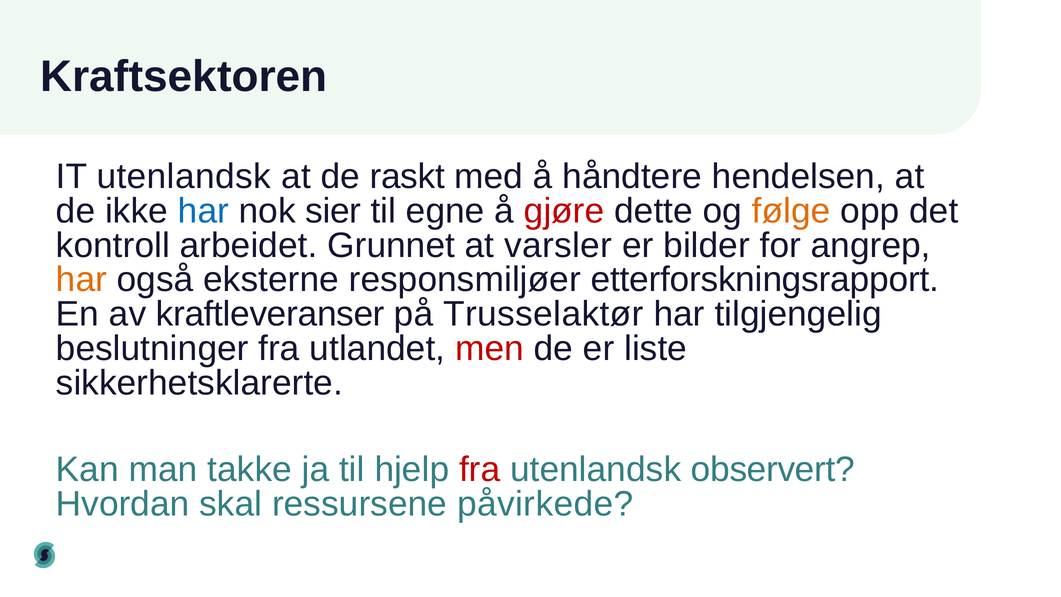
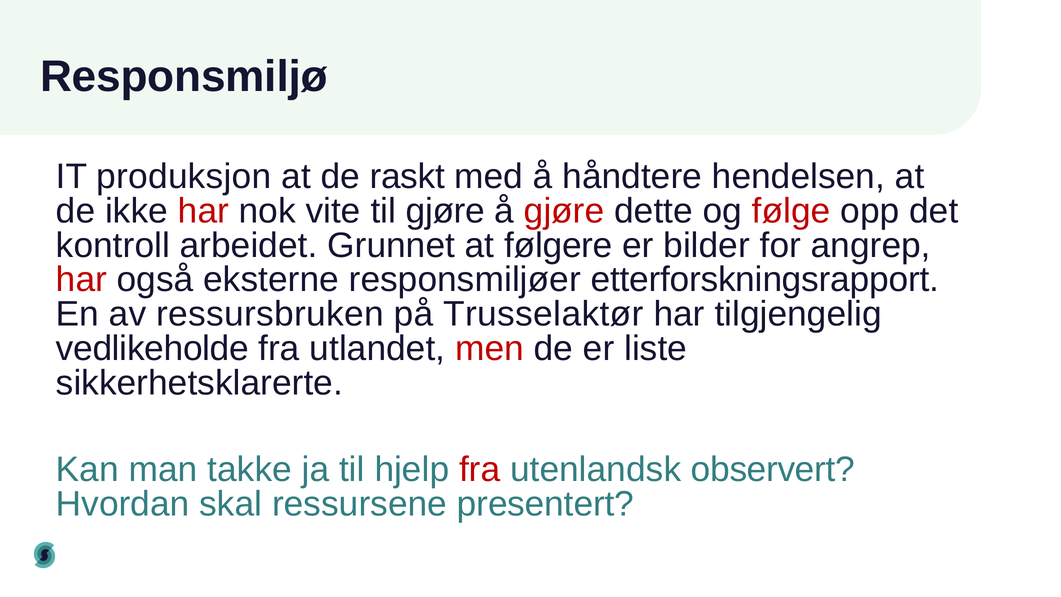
Kraftsektoren: Kraftsektoren -> Responsmiljø
IT utenlandsk: utenlandsk -> produksjon
har at (203, 211) colour: blue -> red
sier: sier -> vite
til egne: egne -> gjøre
følge colour: orange -> red
varsler: varsler -> følgere
har at (81, 280) colour: orange -> red
kraftleveranser: kraftleveranser -> ressursbruken
beslutninger: beslutninger -> vedlikeholde
påvirkede: påvirkede -> presentert
